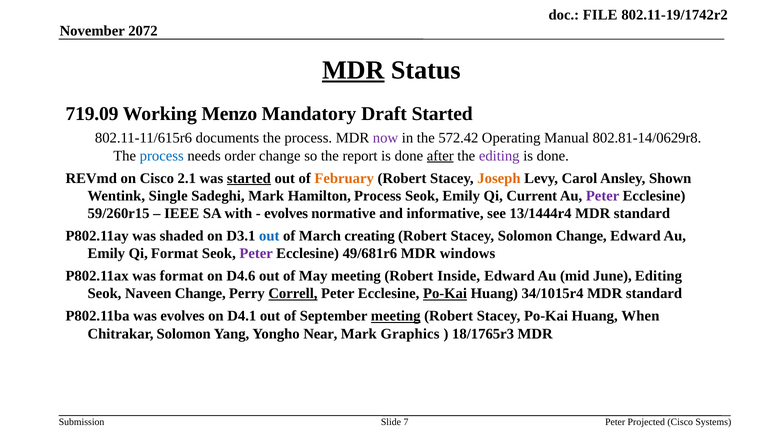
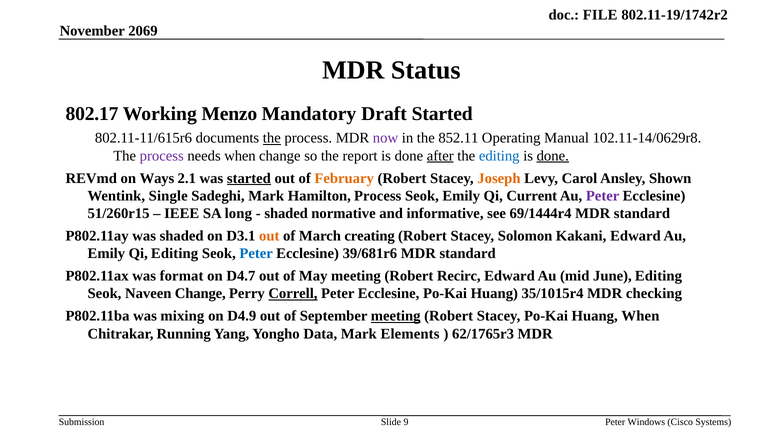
2072: 2072 -> 2069
MDR at (353, 70) underline: present -> none
719.09: 719.09 -> 802.17
the at (272, 138) underline: none -> present
572.42: 572.42 -> 852.11
802.81-14/0629r8: 802.81-14/0629r8 -> 102.11-14/0629r8
process at (162, 156) colour: blue -> purple
needs order: order -> when
editing at (499, 156) colour: purple -> blue
done at (553, 156) underline: none -> present
on Cisco: Cisco -> Ways
59/260r15: 59/260r15 -> 51/260r15
with: with -> long
evolves at (286, 214): evolves -> shaded
13/1444r4: 13/1444r4 -> 69/1444r4
out at (269, 236) colour: blue -> orange
Solomon Change: Change -> Kakani
Qi Format: Format -> Editing
Peter at (256, 254) colour: purple -> blue
49/681r6: 49/681r6 -> 39/681r6
windows at (468, 254): windows -> standard
D4.6: D4.6 -> D4.7
Inside: Inside -> Recirc
Po-Kai at (445, 294) underline: present -> none
34/1015r4: 34/1015r4 -> 35/1015r4
standard at (654, 294): standard -> checking
was evolves: evolves -> mixing
D4.1: D4.1 -> D4.9
Chitrakar Solomon: Solomon -> Running
Near: Near -> Data
Graphics: Graphics -> Elements
18/1765r3: 18/1765r3 -> 62/1765r3
7: 7 -> 9
Projected: Projected -> Windows
